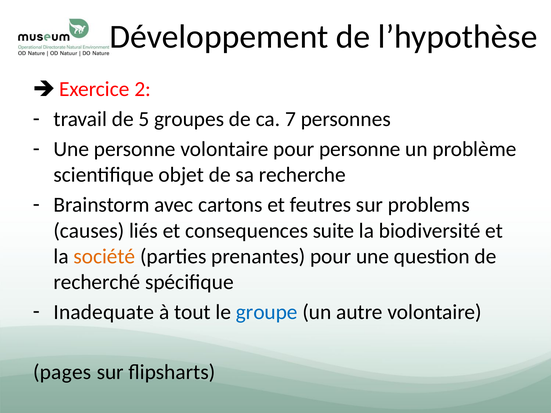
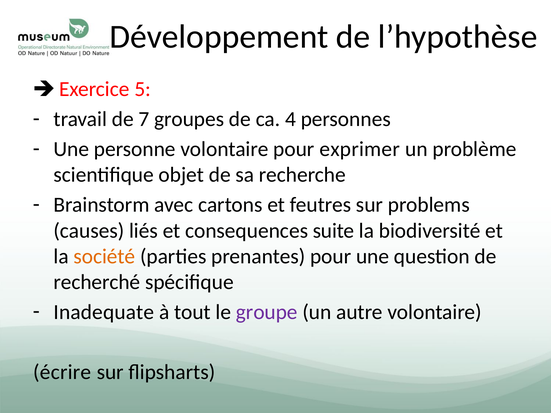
2: 2 -> 5
5: 5 -> 7
7: 7 -> 4
pour personne: personne -> exprimer
groupe colour: blue -> purple
pages: pages -> écrire
